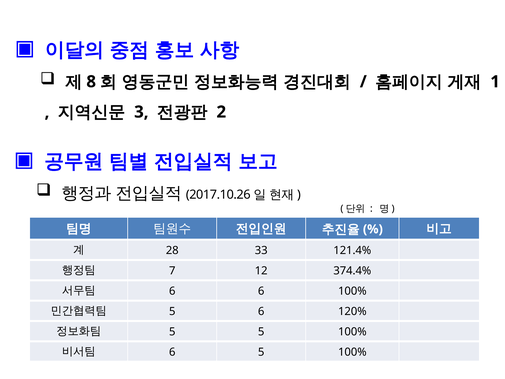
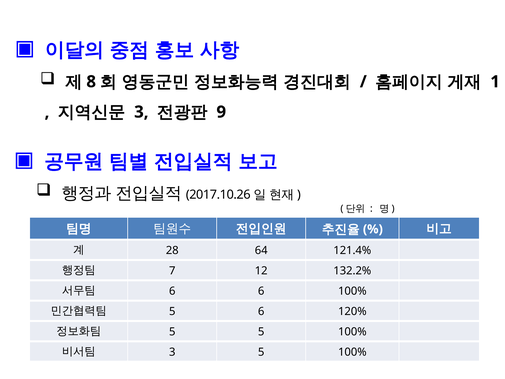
2: 2 -> 9
33: 33 -> 64
374.4%: 374.4% -> 132.2%
6 at (172, 352): 6 -> 3
